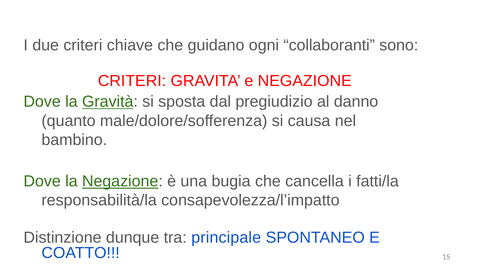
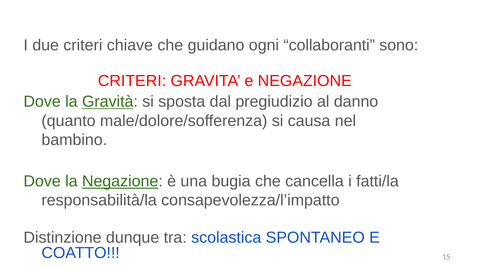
principale: principale -> scolastica
